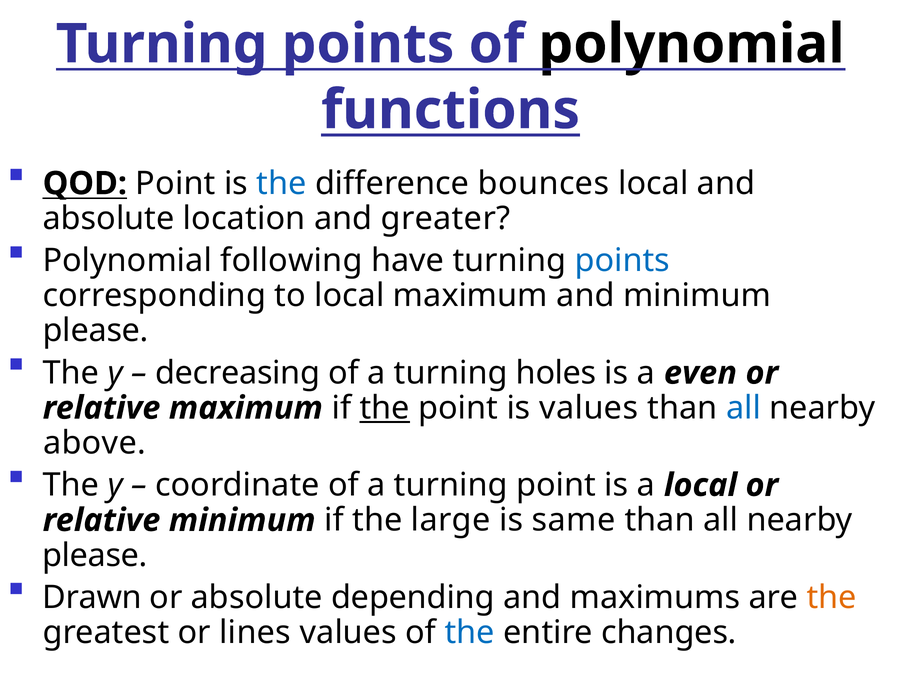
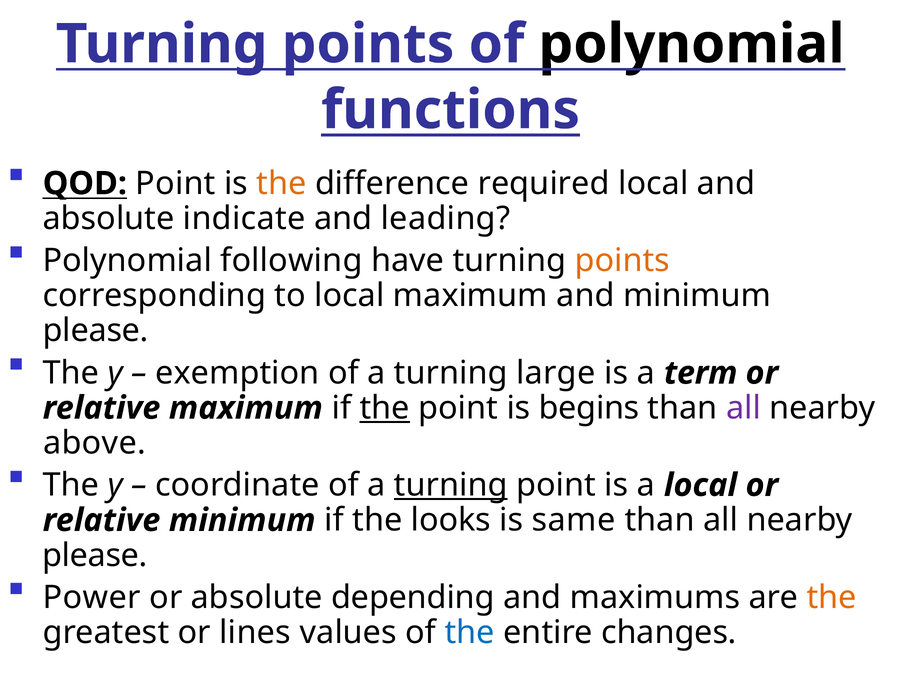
the at (282, 184) colour: blue -> orange
bounces: bounces -> required
location: location -> indicate
greater: greater -> leading
points at (622, 261) colour: blue -> orange
decreasing: decreasing -> exemption
holes: holes -> large
even: even -> term
is values: values -> begins
all at (744, 408) colour: blue -> purple
turning at (451, 485) underline: none -> present
large: large -> looks
Drawn: Drawn -> Power
